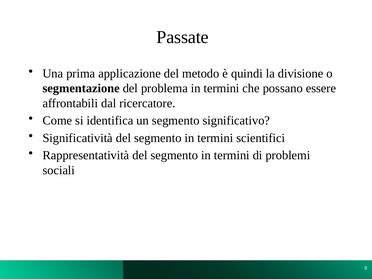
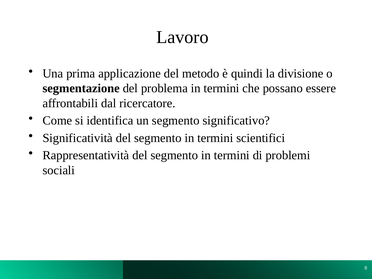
Passate: Passate -> Lavoro
